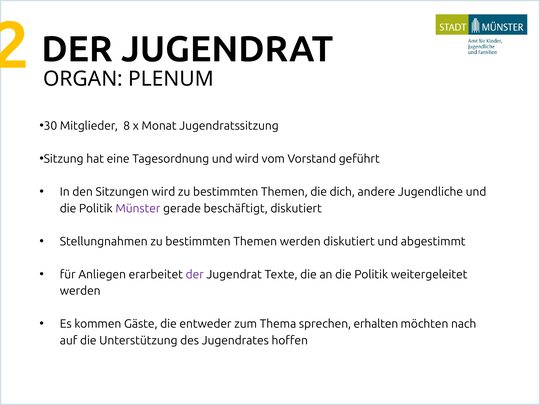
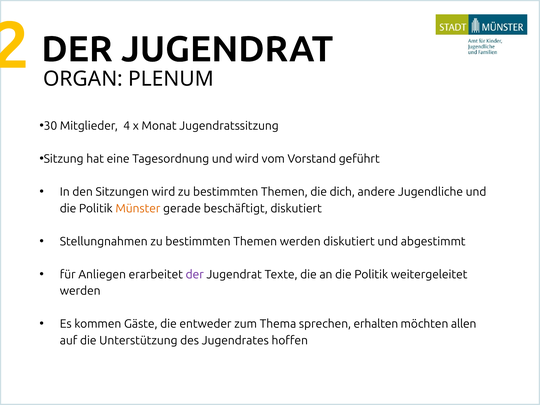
8: 8 -> 4
Münster colour: purple -> orange
nach: nach -> allen
